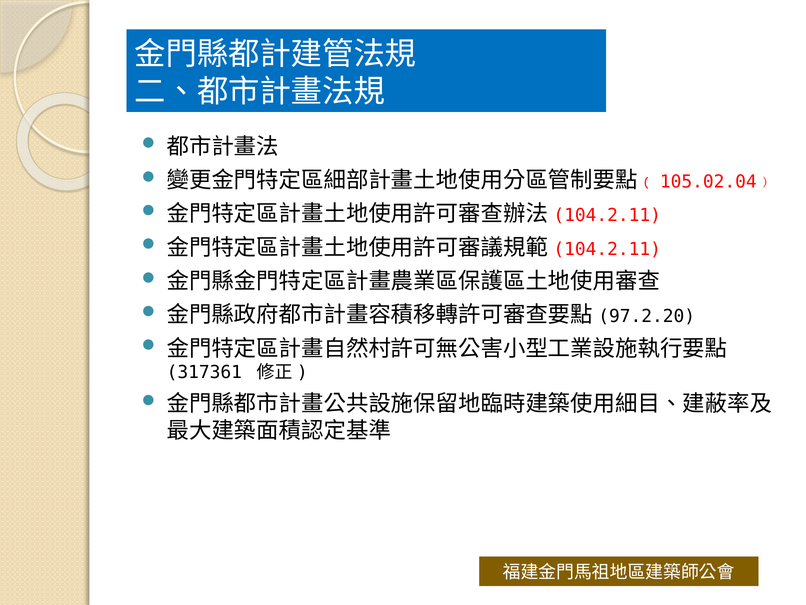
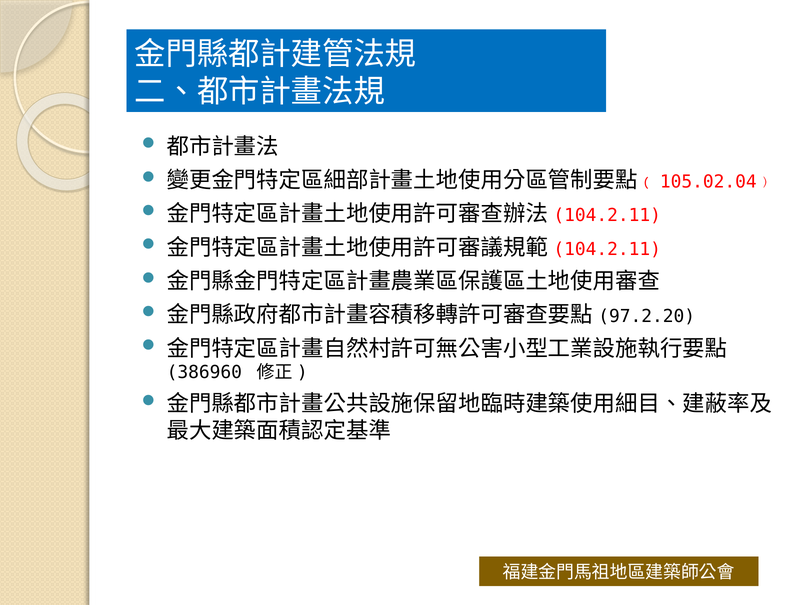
317361: 317361 -> 386960
